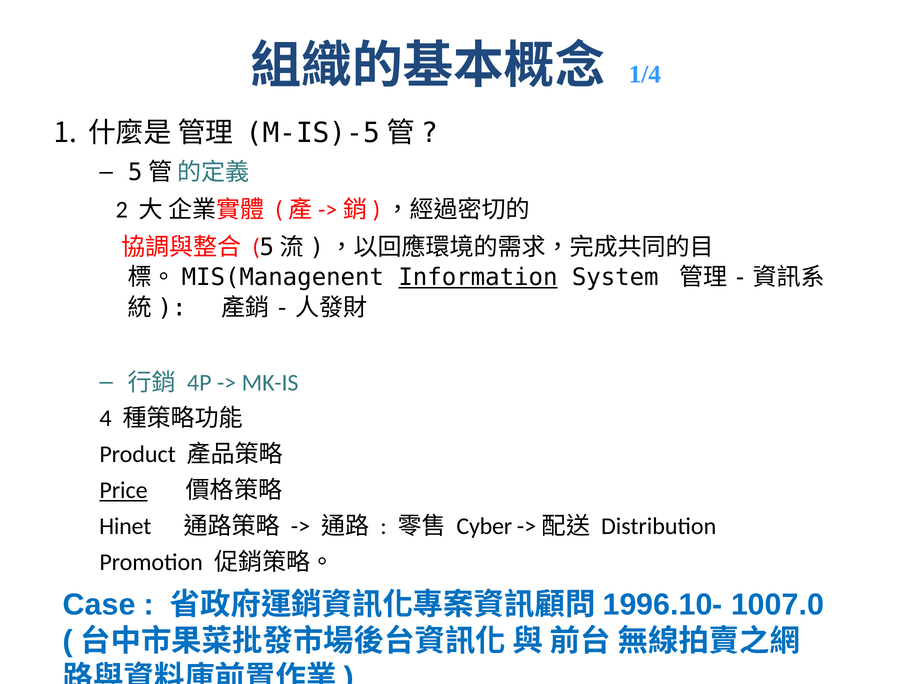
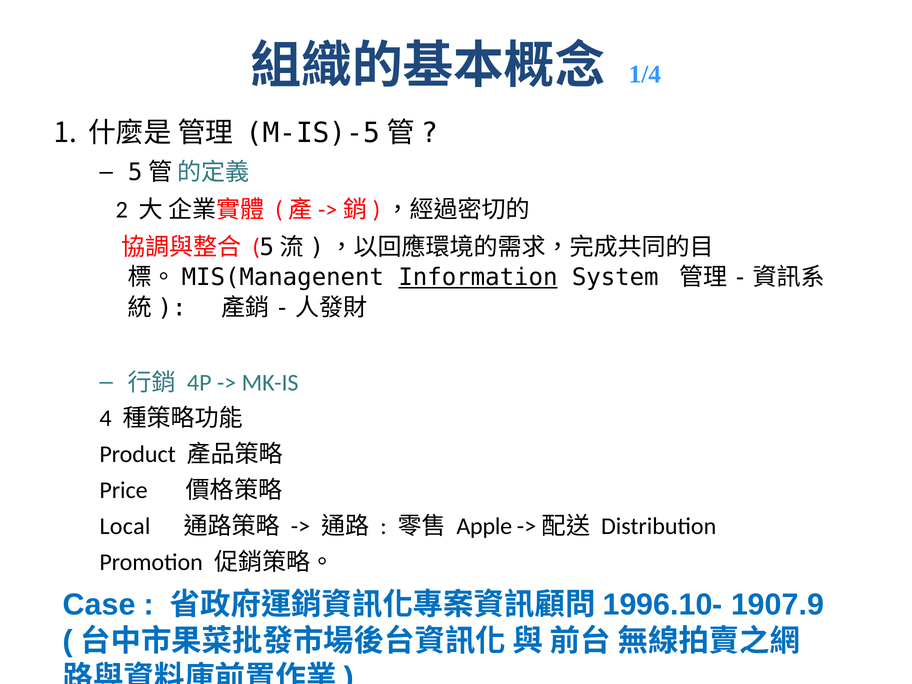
Price underline: present -> none
Hinet: Hinet -> Local
Cyber: Cyber -> Apple
1007.0: 1007.0 -> 1907.9
